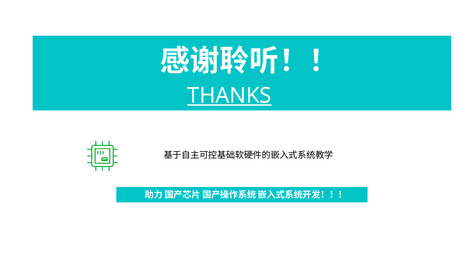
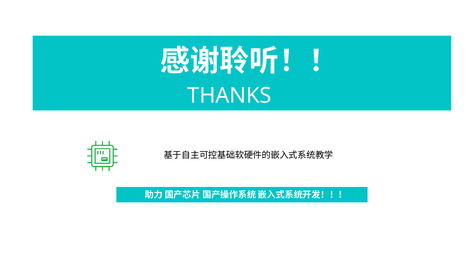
THANKS underline: present -> none
